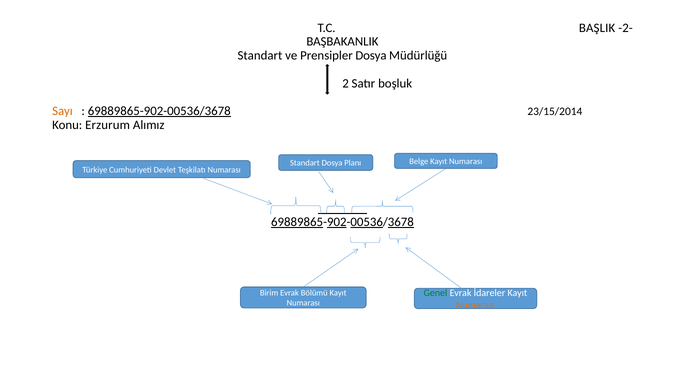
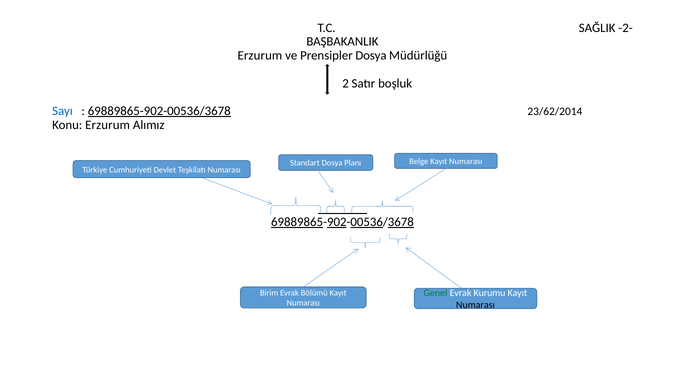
BAŞLIK: BAŞLIK -> SAĞLIK
Standart at (260, 56): Standart -> Erzurum
Sayı colour: orange -> blue
23/15/2014: 23/15/2014 -> 23/62/2014
İdareler: İdareler -> Kurumu
Numarası at (475, 305) colour: orange -> black
